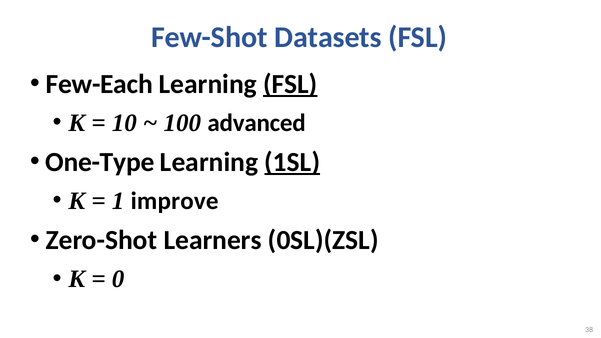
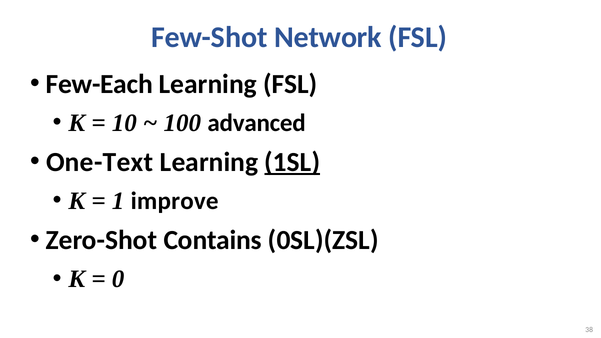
Datasets: Datasets -> Network
FSL at (290, 84) underline: present -> none
One-Type: One-Type -> One-Text
Learners: Learners -> Contains
